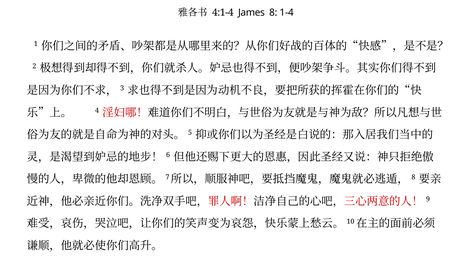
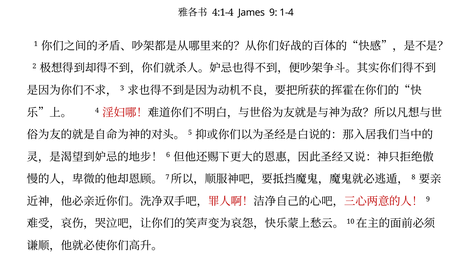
8: 8 -> 9
